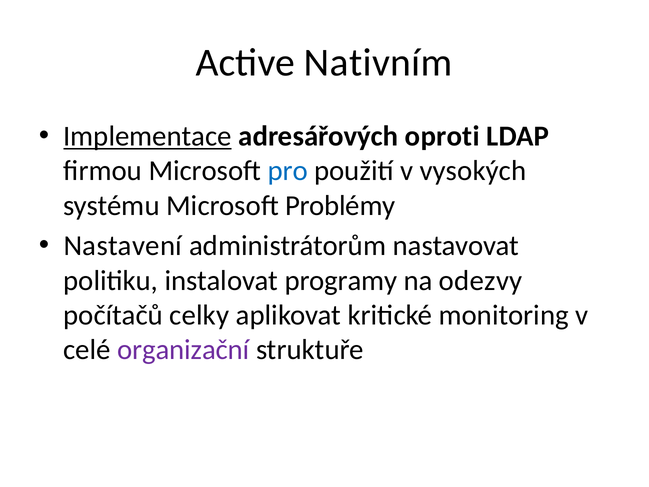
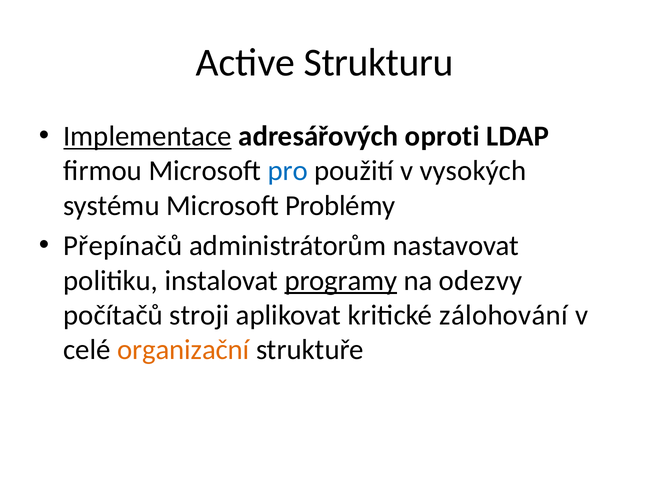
Nativním: Nativním -> Strukturu
Nastavení: Nastavení -> Přepínačů
programy underline: none -> present
celky: celky -> stroji
monitoring: monitoring -> zálohování
organizační colour: purple -> orange
